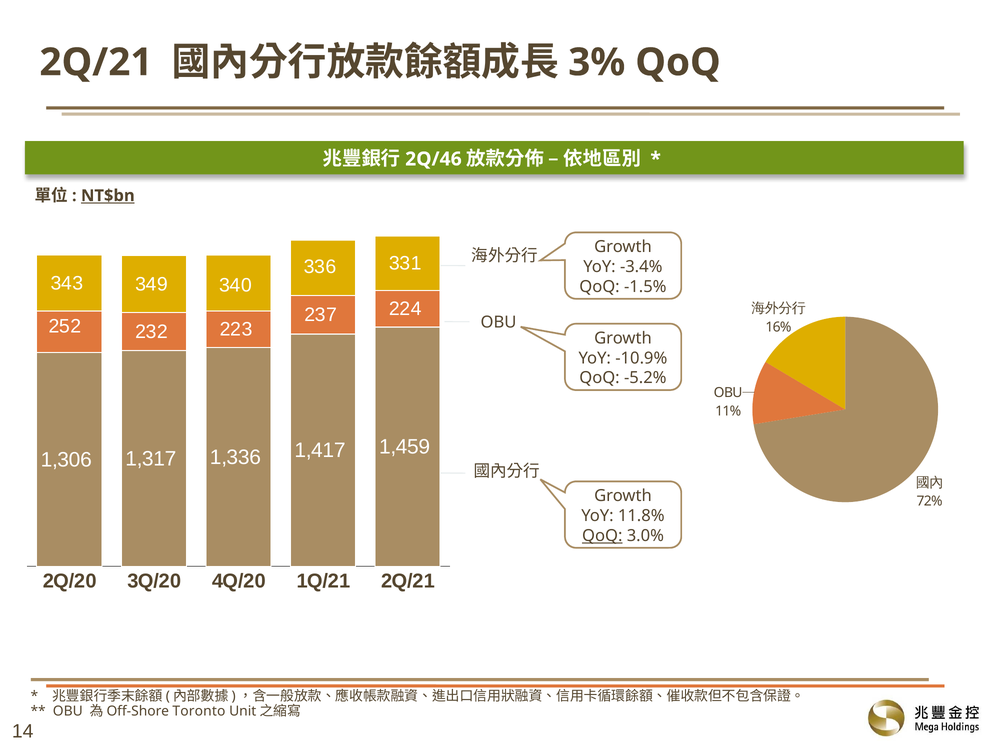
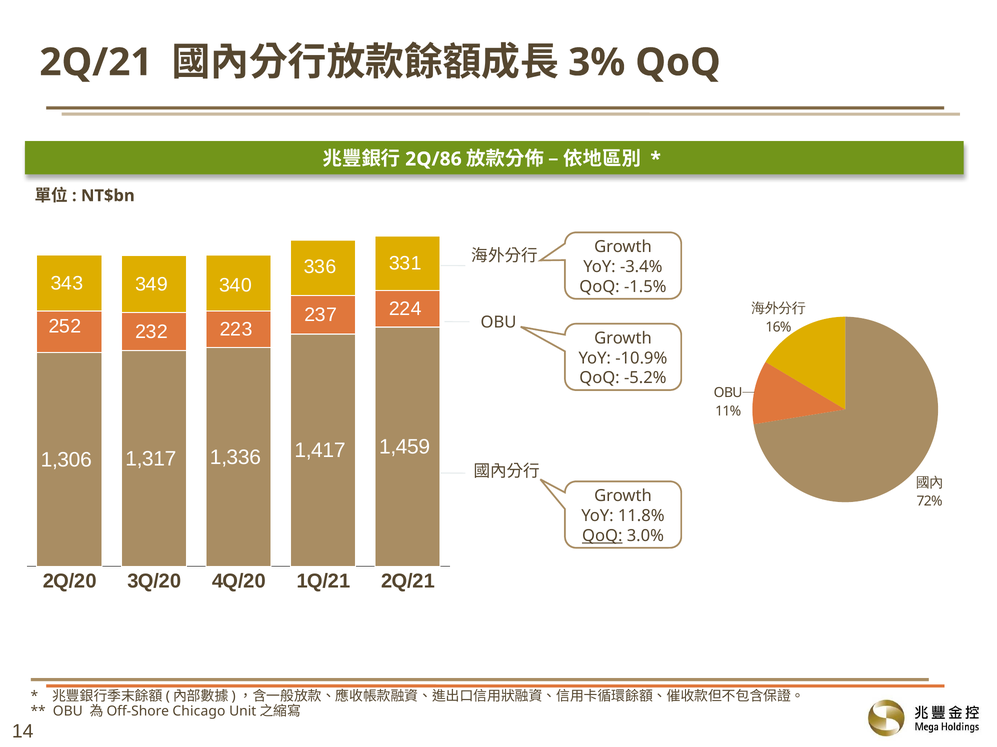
2Q/46: 2Q/46 -> 2Q/86
NT$bn underline: present -> none
Toronto: Toronto -> Chicago
